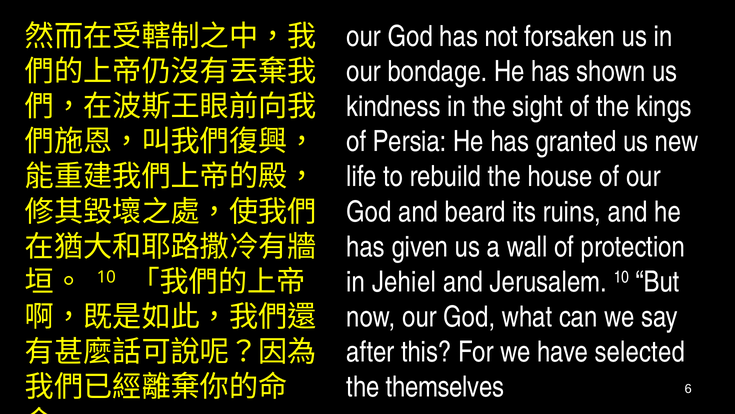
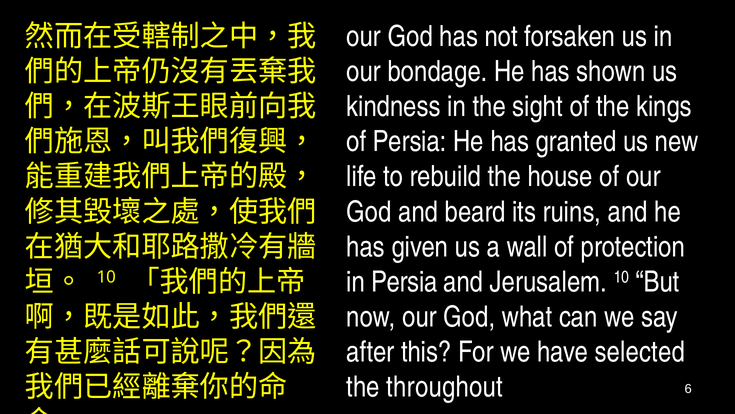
in Jehiel: Jehiel -> Persia
themselves: themselves -> throughout
